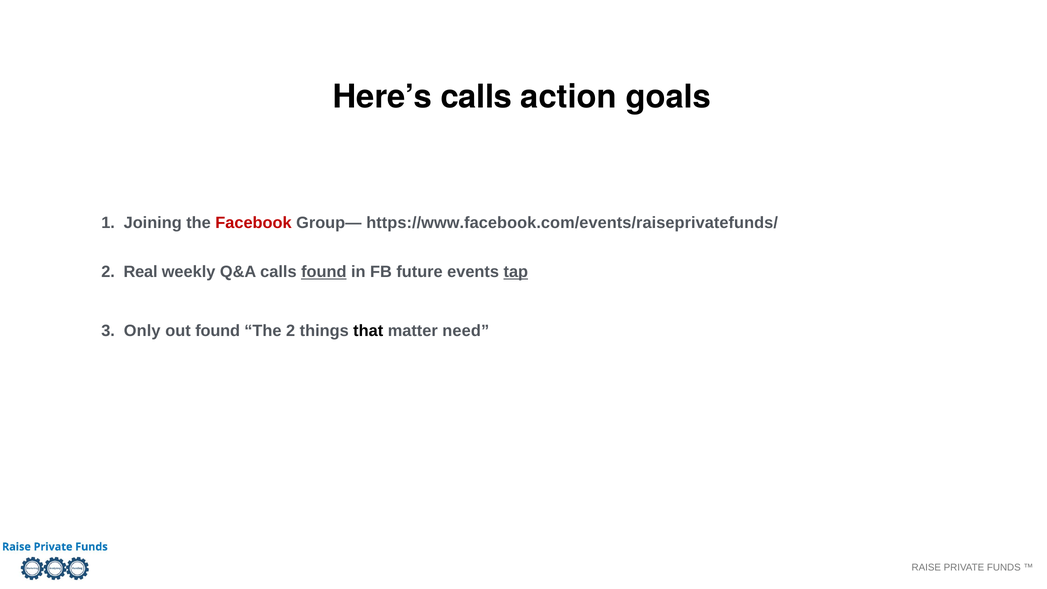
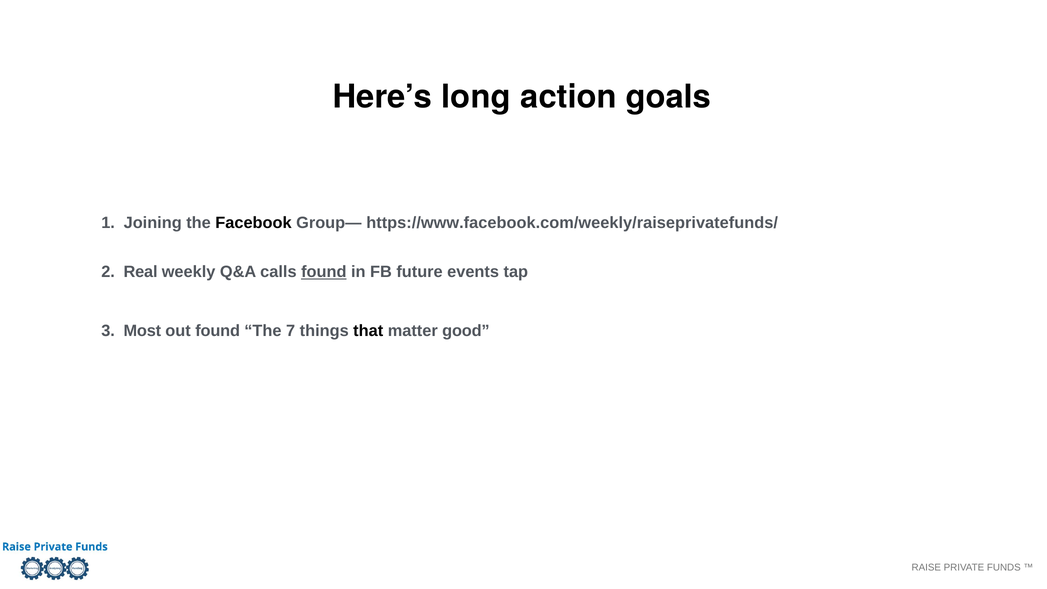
Here’s calls: calls -> long
Facebook colour: red -> black
https://www.facebook.com/events/raiseprivatefunds/: https://www.facebook.com/events/raiseprivatefunds/ -> https://www.facebook.com/weekly/raiseprivatefunds/
tap underline: present -> none
Only: Only -> Most
The 2: 2 -> 7
need: need -> good
